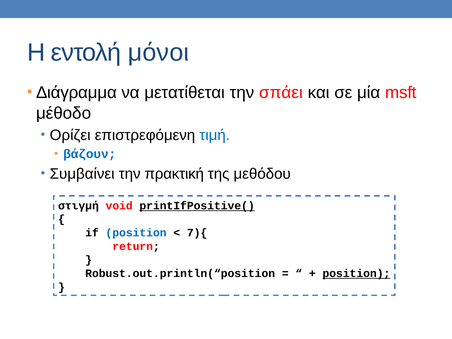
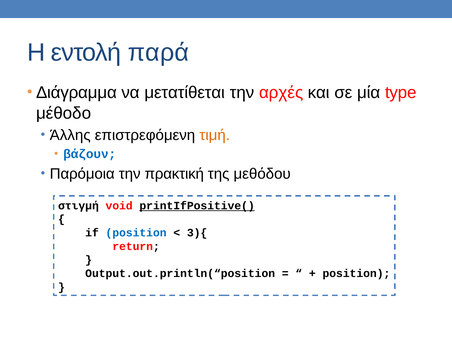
μόνοι: μόνοι -> παρά
σπάει: σπάει -> αρχές
msft: msft -> type
Ορίζει: Ορίζει -> Άλλης
τιμή colour: blue -> orange
Συμβαίνει: Συμβαίνει -> Παρόμοια
7){: 7){ -> 3){
Robust.out.println(“position: Robust.out.println(“position -> Output.out.println(“position
position at (356, 273) underline: present -> none
